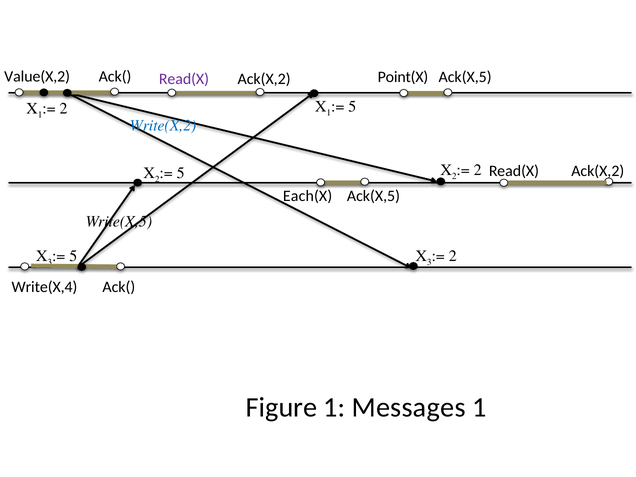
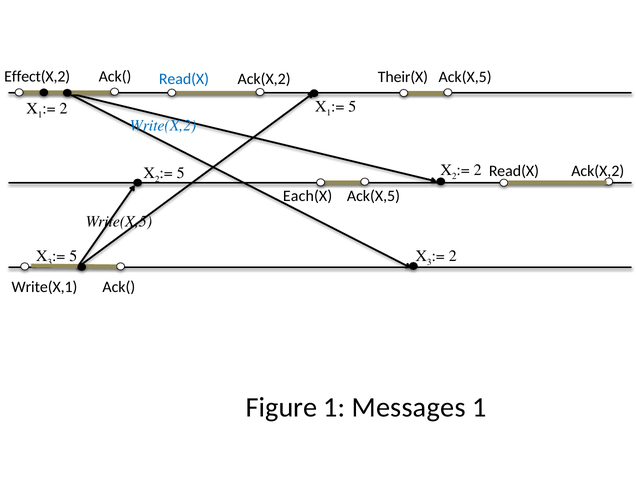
Value(X,2: Value(X,2 -> Effect(X,2
Read(X at (184, 79) colour: purple -> blue
Point(X: Point(X -> Their(X
Write(X,4: Write(X,4 -> Write(X,1
